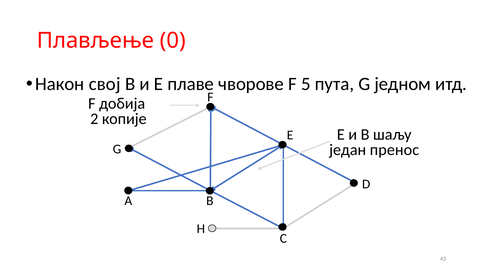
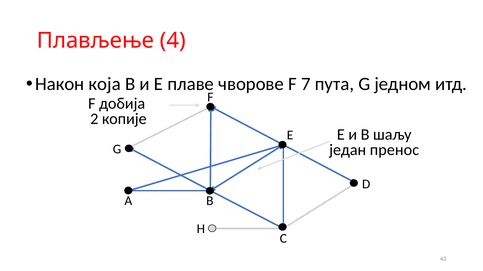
0: 0 -> 4
свој: свој -> која
5: 5 -> 7
